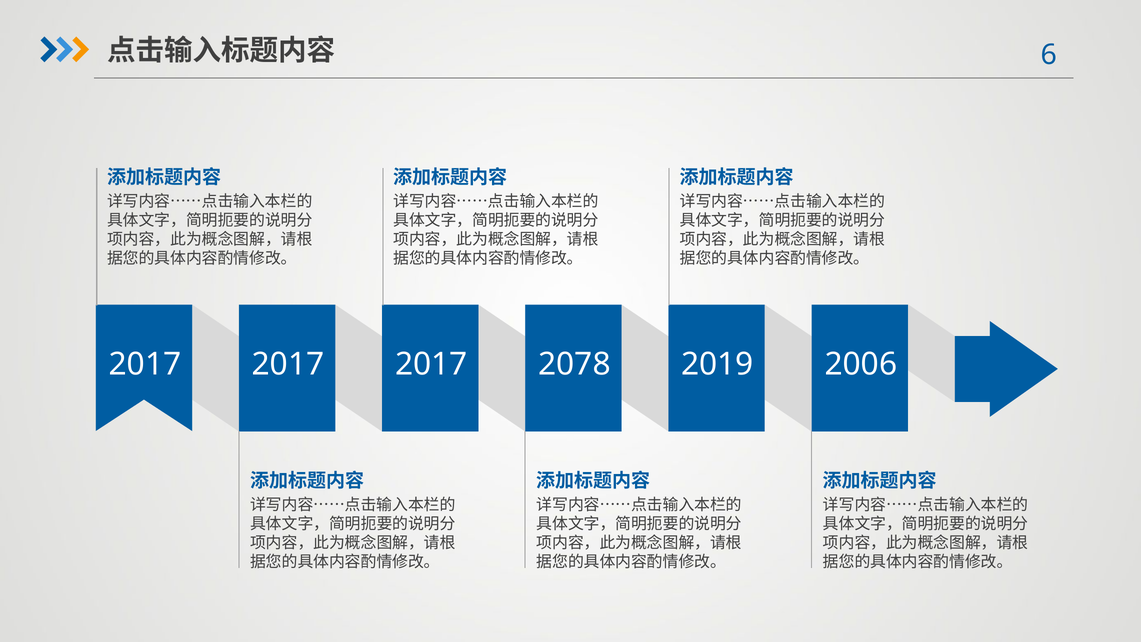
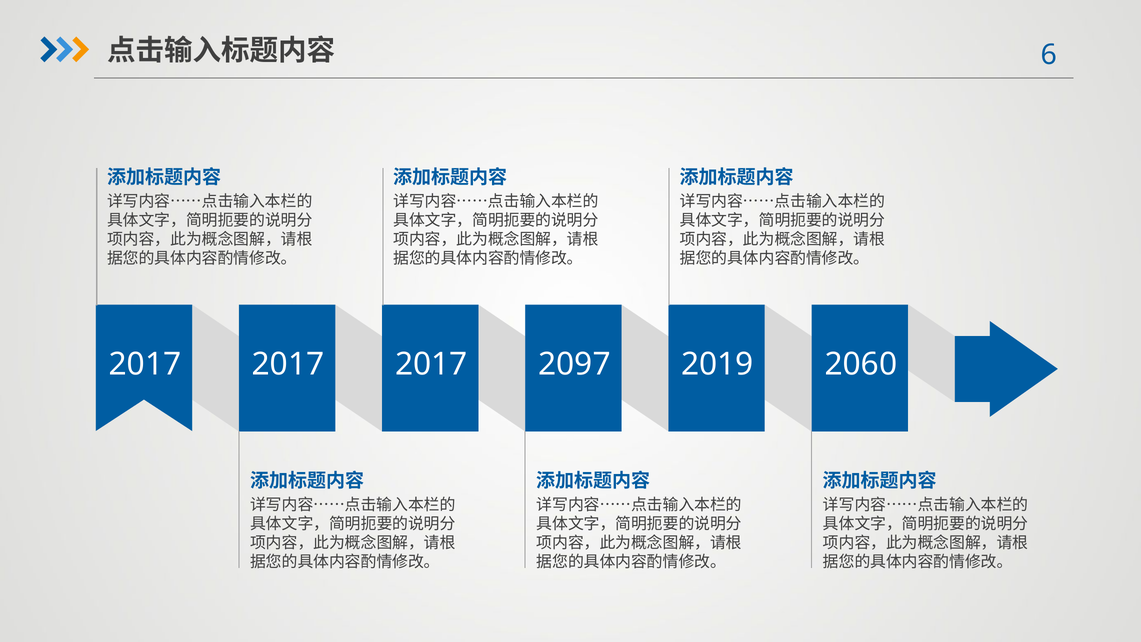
2078: 2078 -> 2097
2006: 2006 -> 2060
